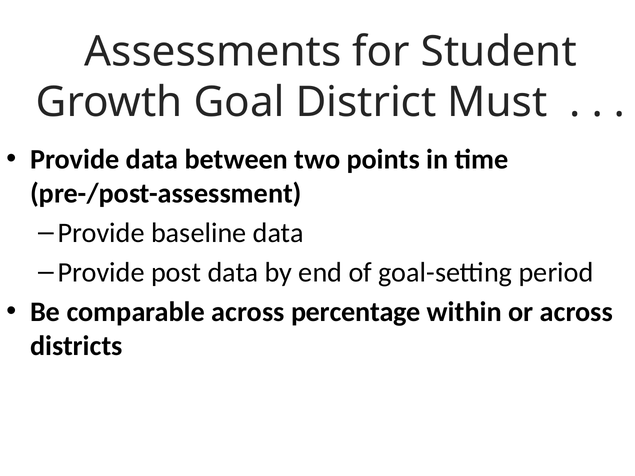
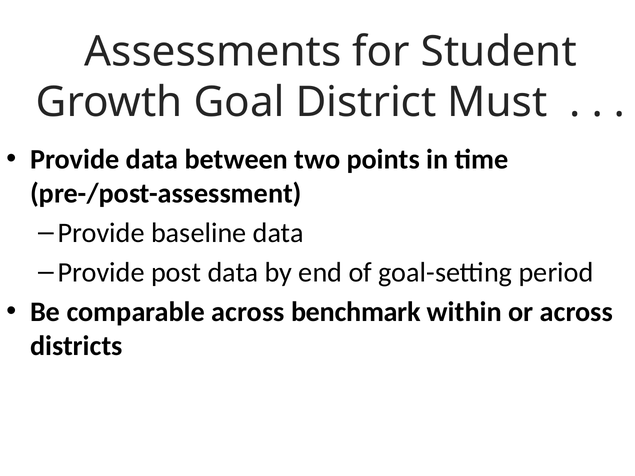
percentage: percentage -> benchmark
